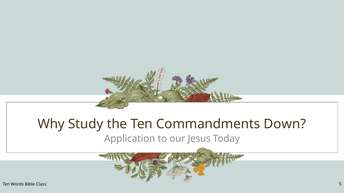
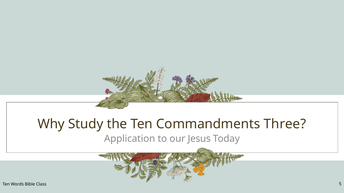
Down: Down -> Three
